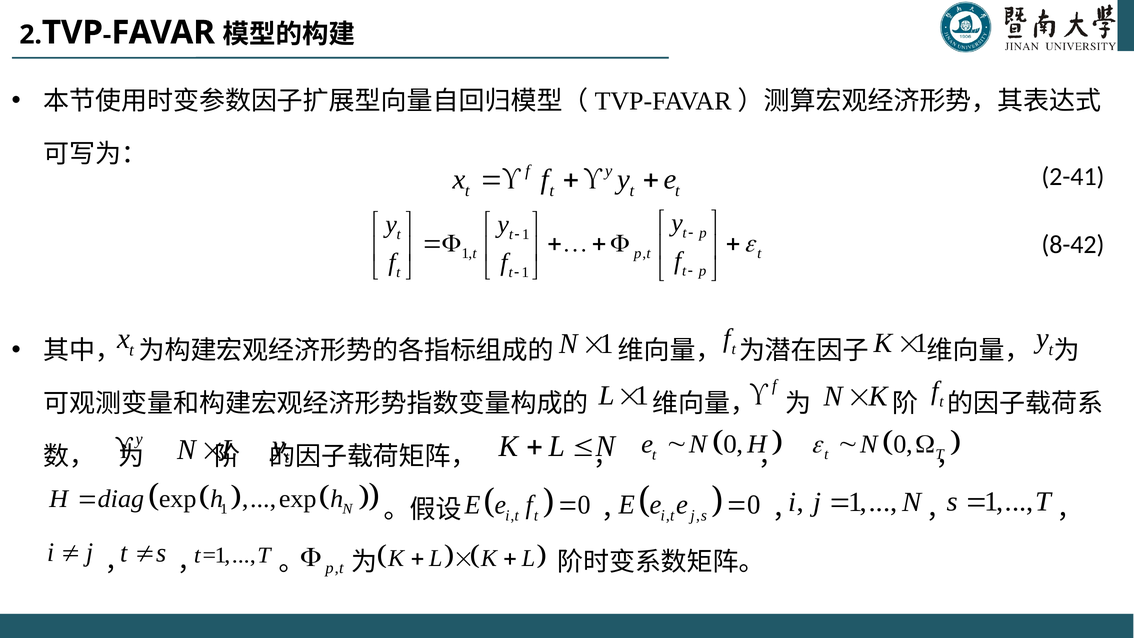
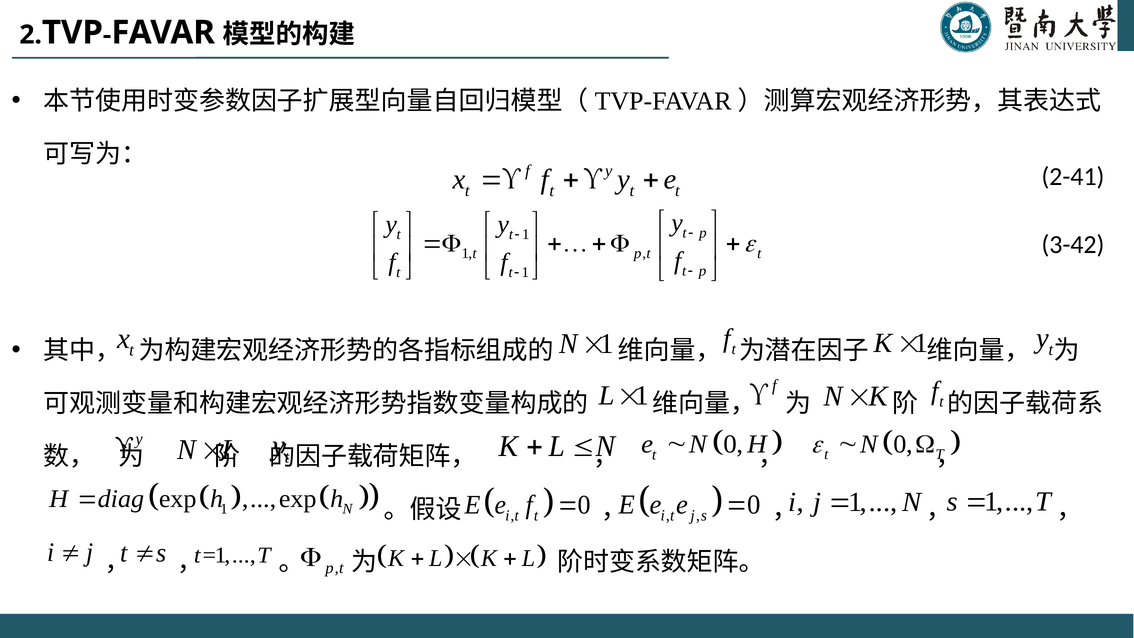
8-42: 8-42 -> 3-42
